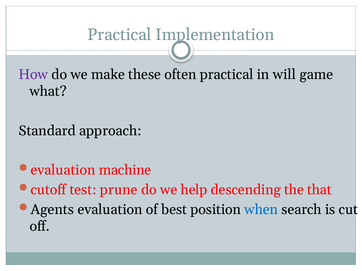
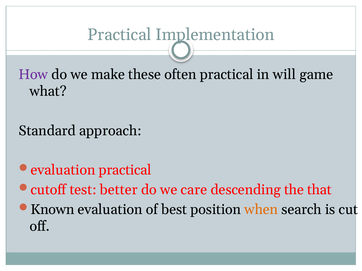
evaluation machine: machine -> practical
prune: prune -> better
help: help -> care
Agents: Agents -> Known
when colour: blue -> orange
